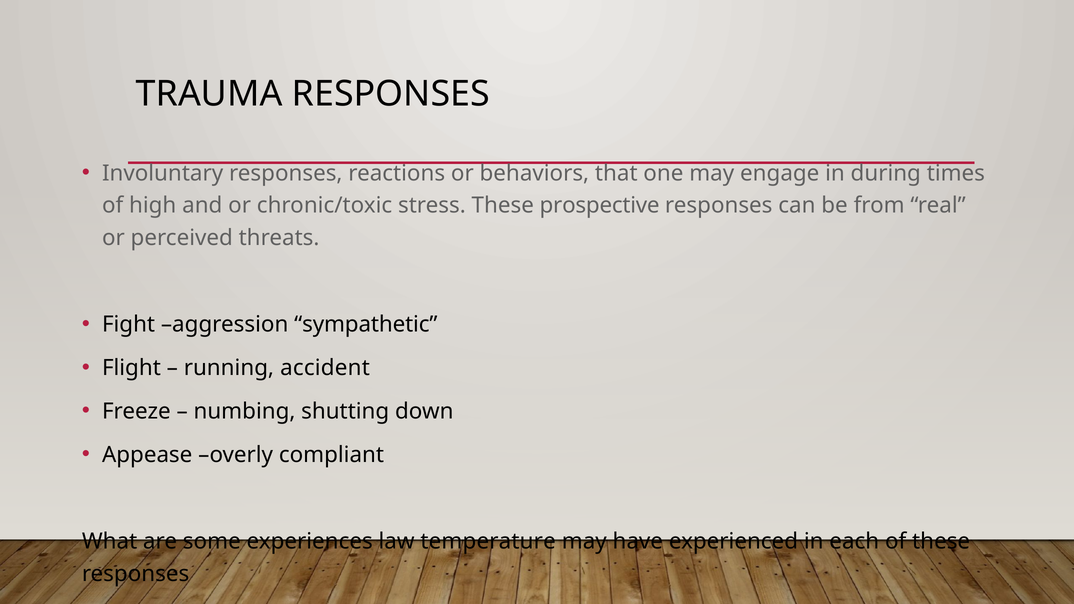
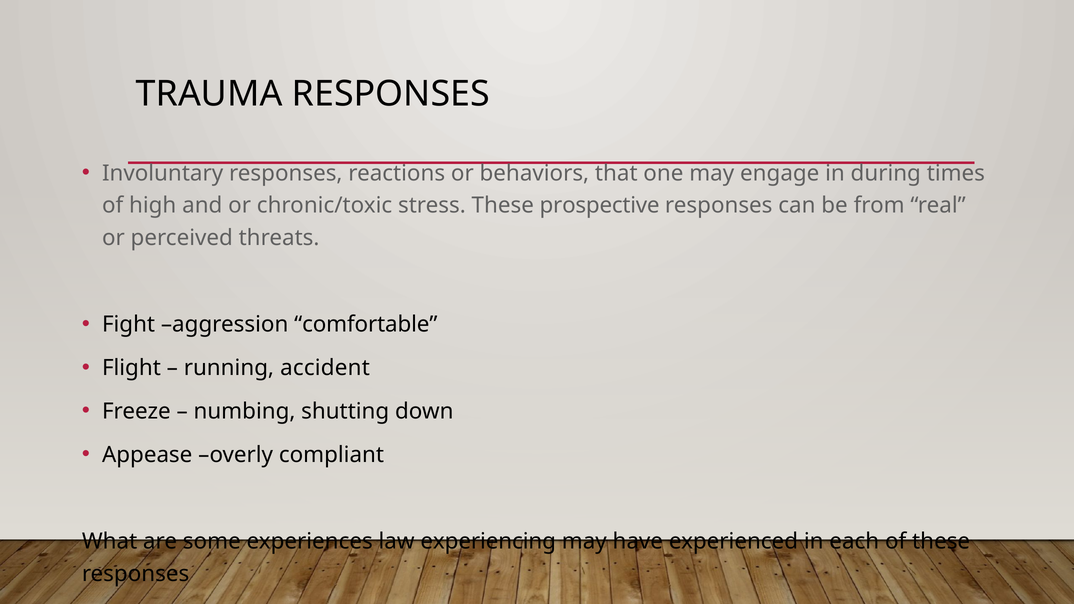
sympathetic: sympathetic -> comfortable
temperature: temperature -> experiencing
